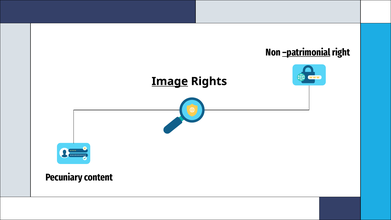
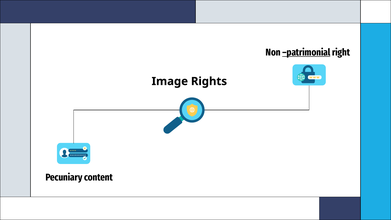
Image underline: present -> none
